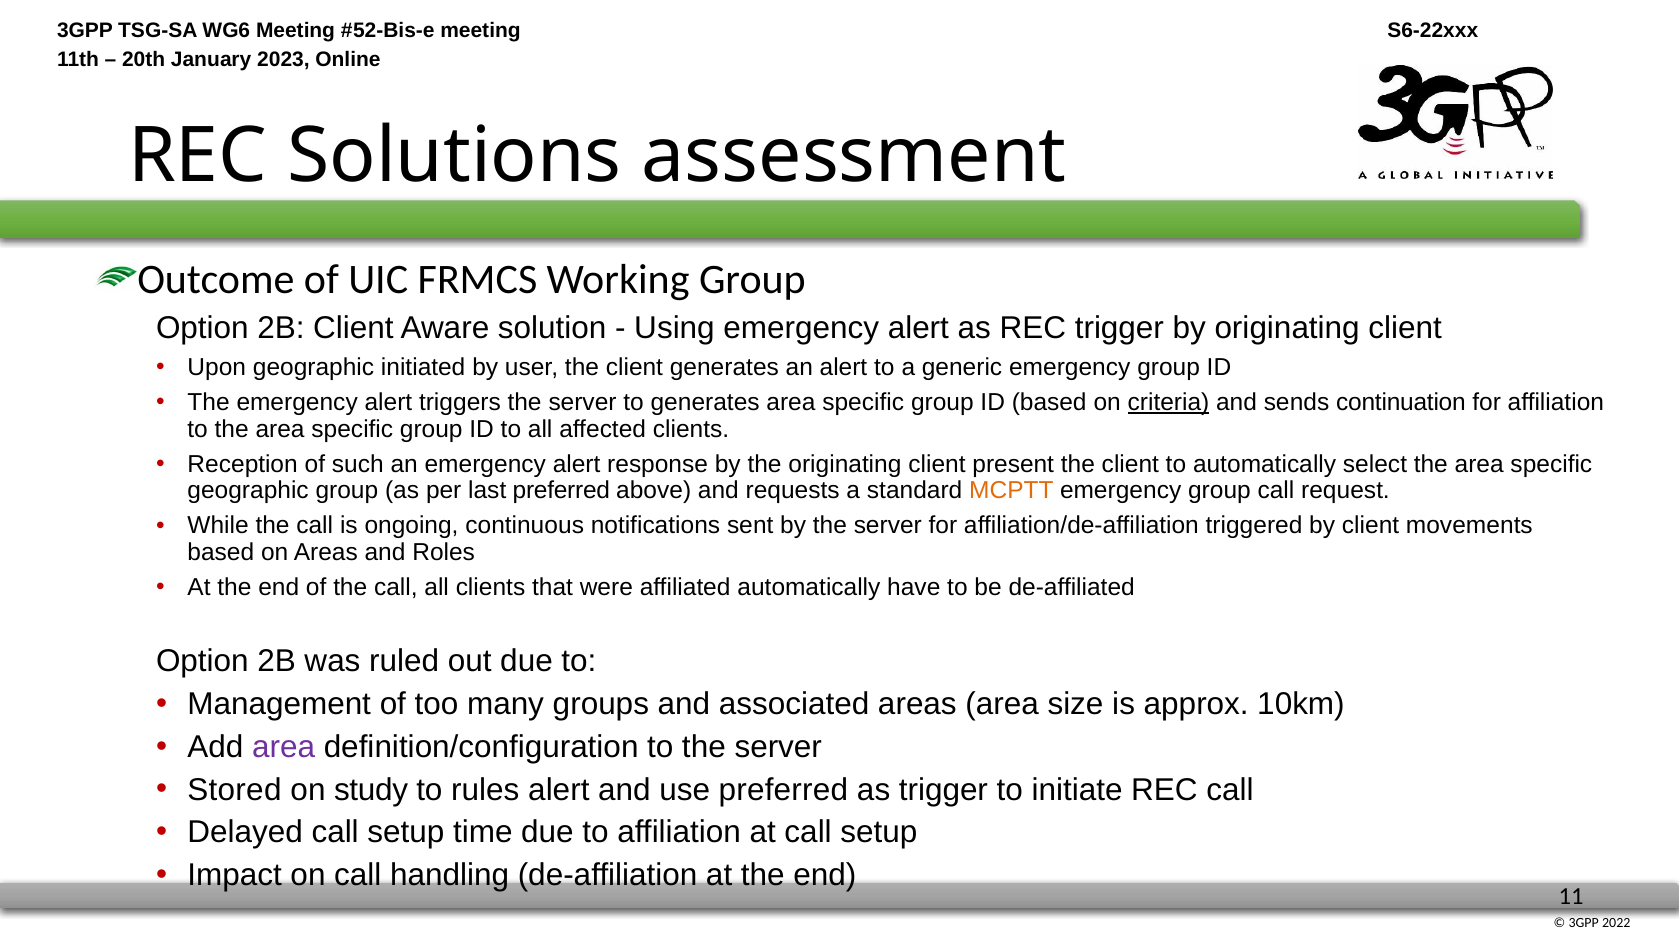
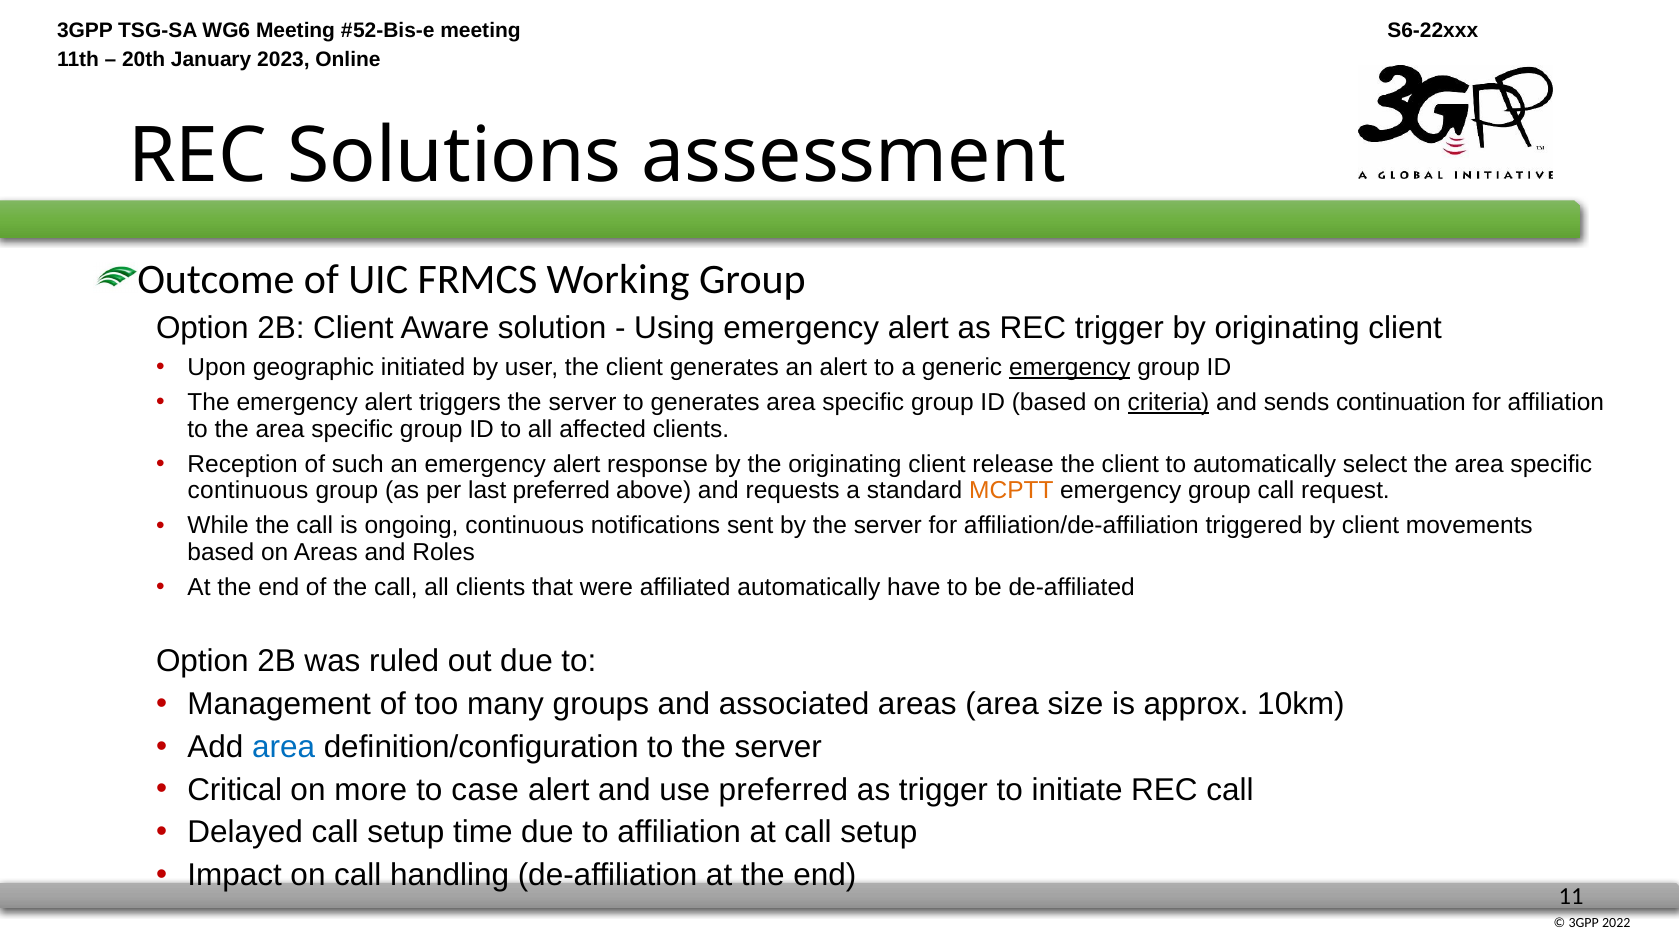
emergency at (1070, 368) underline: none -> present
present: present -> release
geographic at (248, 491): geographic -> continuous
area at (284, 747) colour: purple -> blue
Stored: Stored -> Critical
study: study -> more
rules: rules -> case
